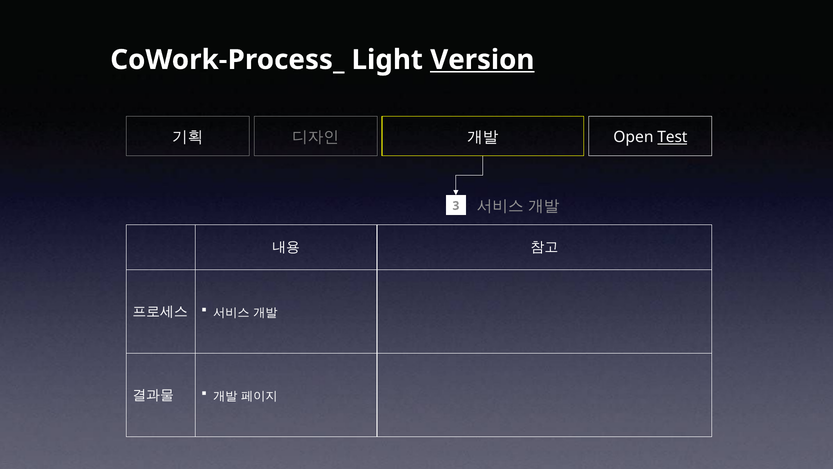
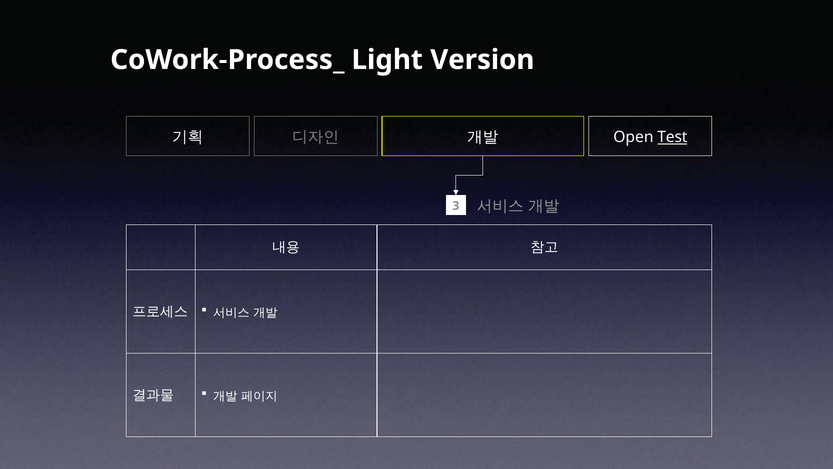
Version underline: present -> none
